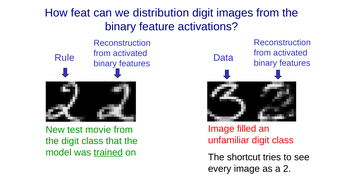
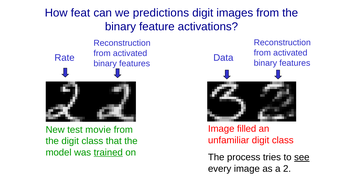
distribution: distribution -> predictions
Rule: Rule -> Rate
shortcut: shortcut -> process
see underline: none -> present
